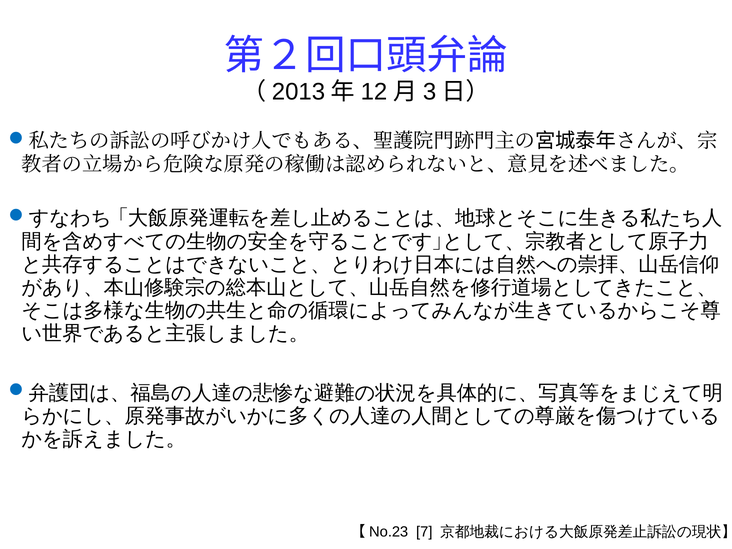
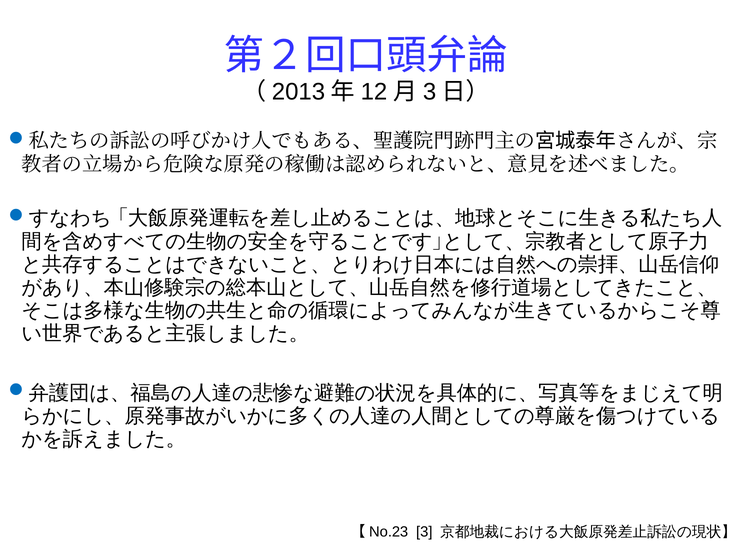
【No.23 7: 7 -> 3
